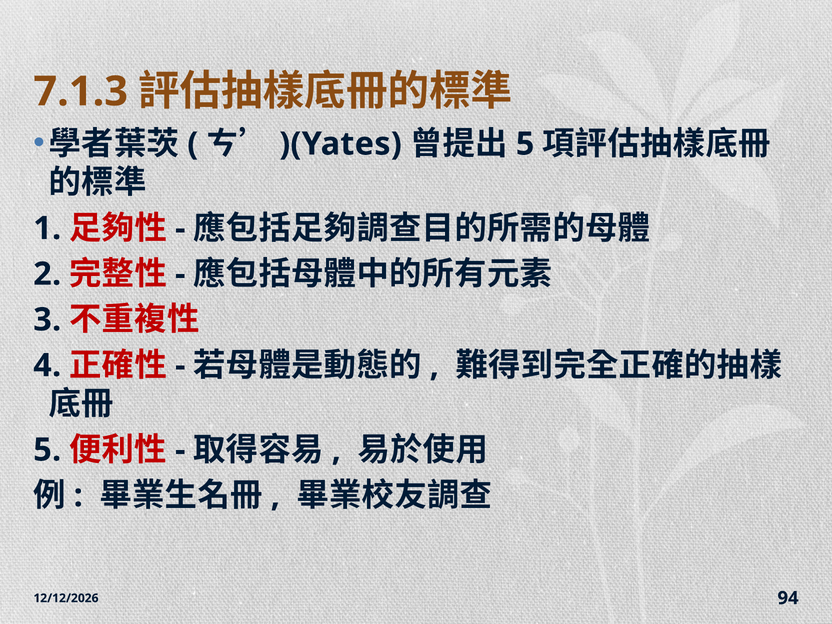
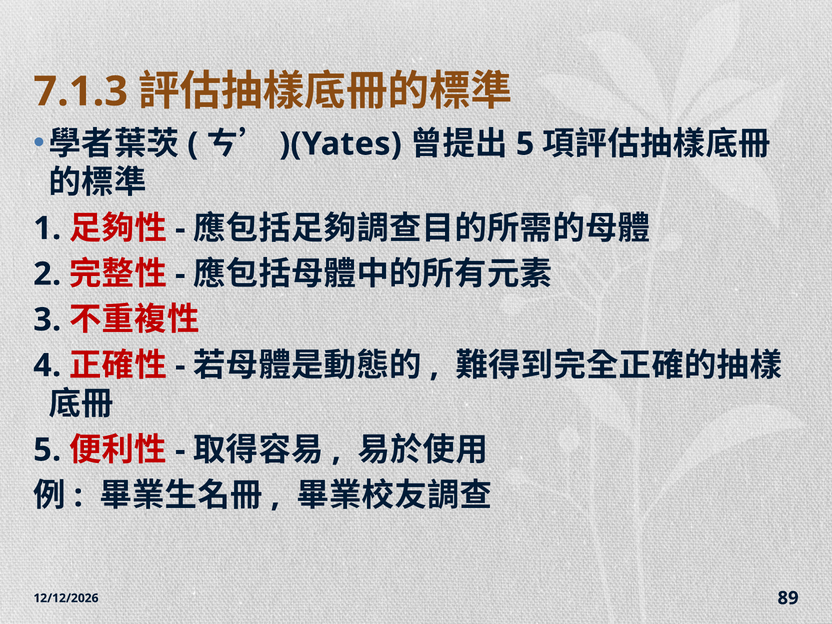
94: 94 -> 89
